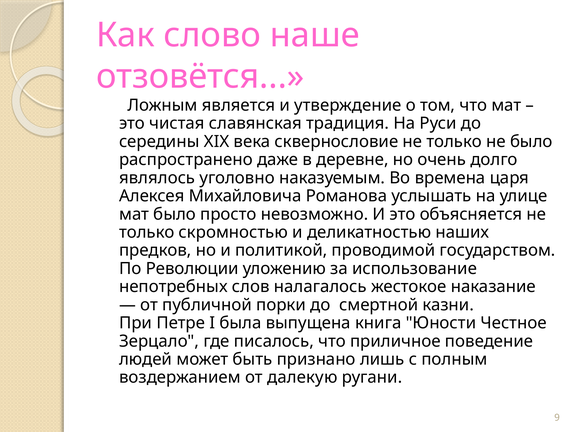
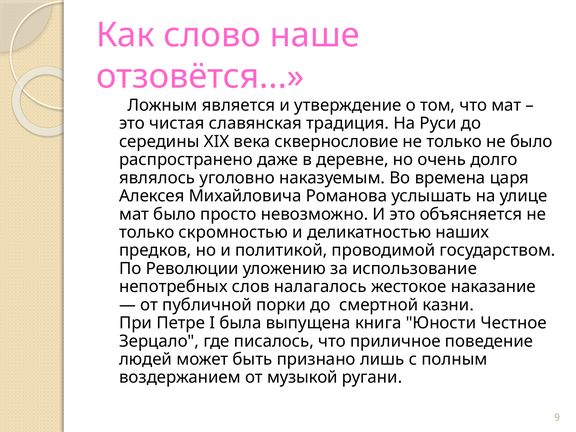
далекую: далекую -> музыкой
